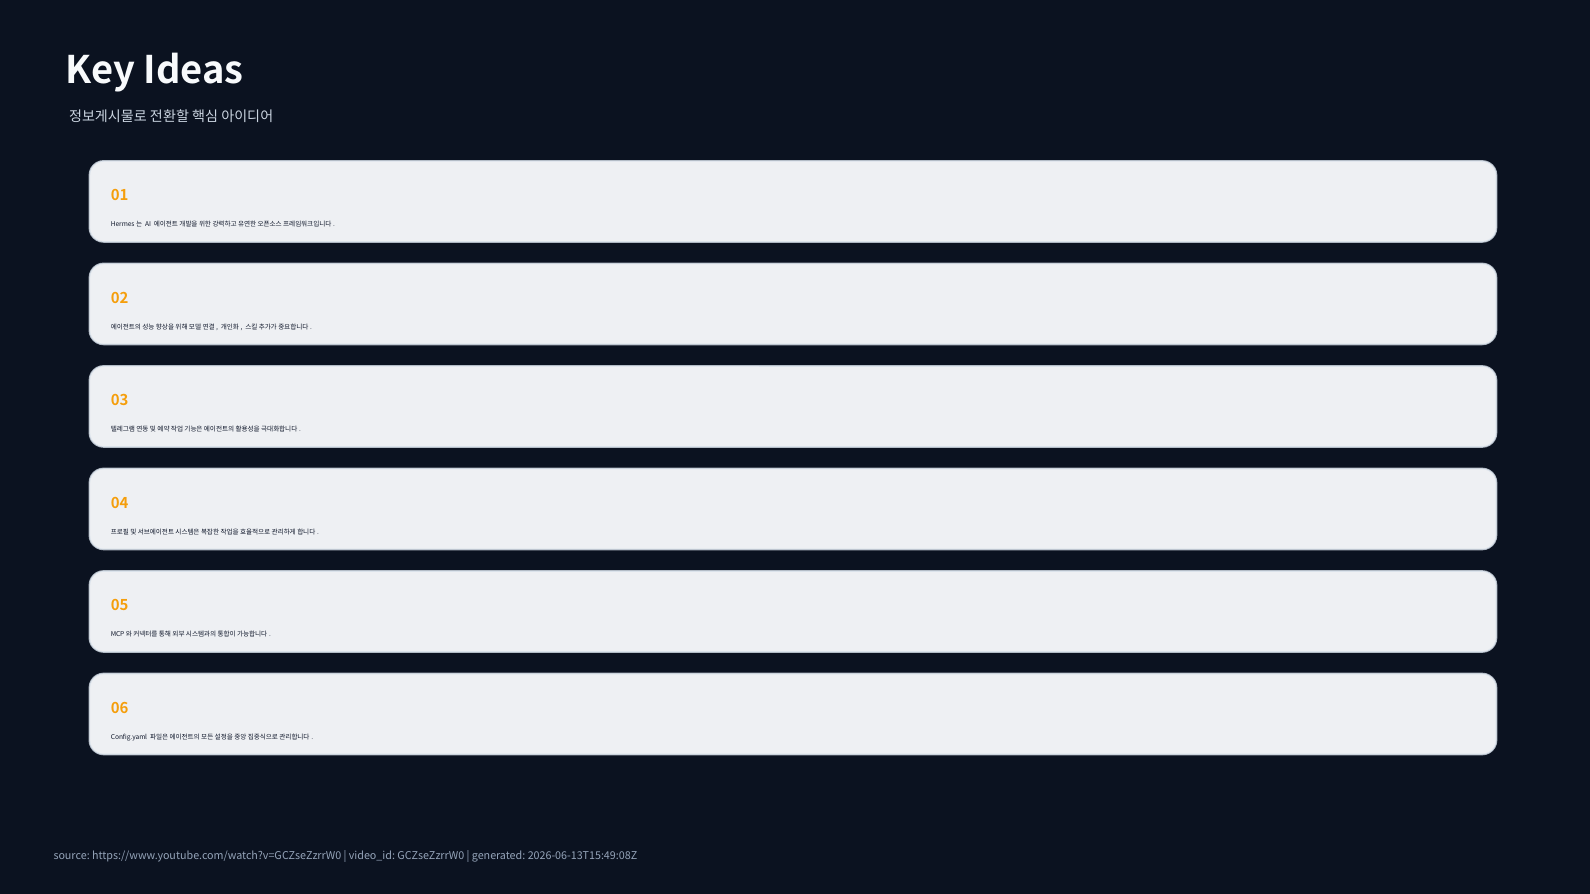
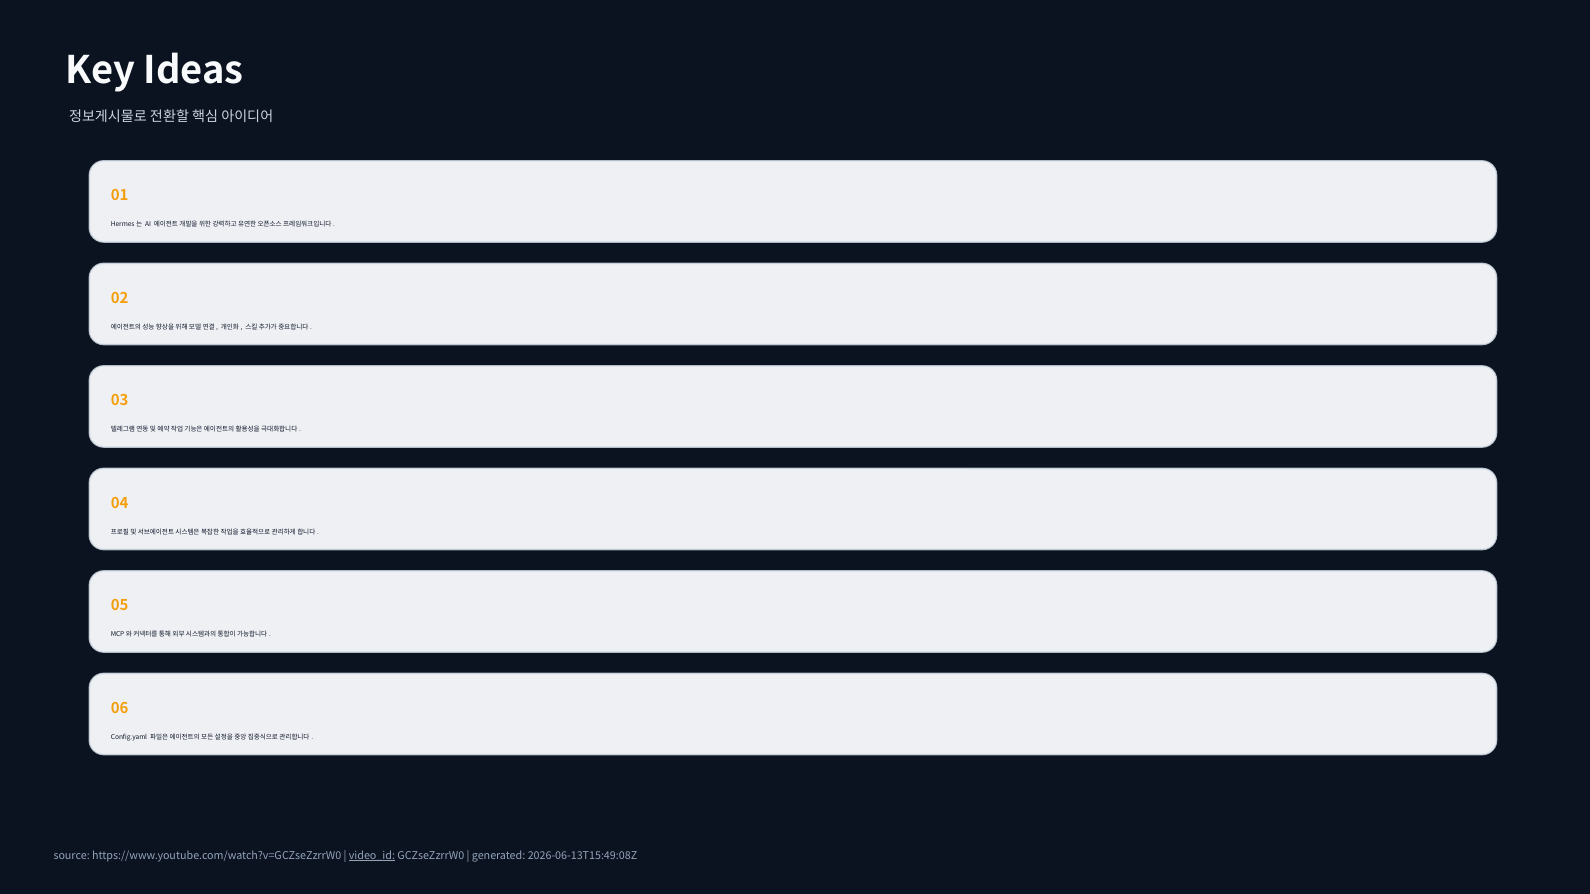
video_id underline: none -> present
